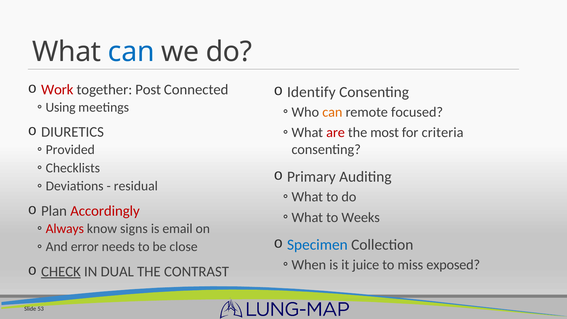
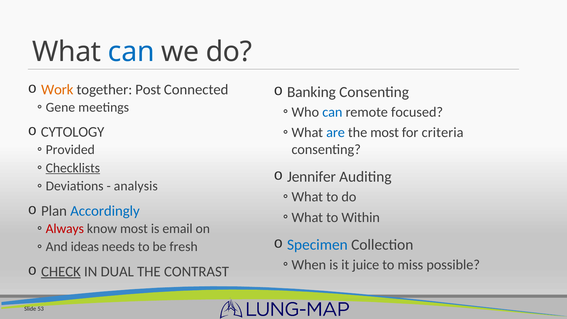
Work colour: red -> orange
Identify: Identify -> Banking
Using: Using -> Gene
can at (332, 112) colour: orange -> blue
DIURETICS: DIURETICS -> CYTOLOGY
are colour: red -> blue
Checklists underline: none -> present
Primary: Primary -> Jennifer
residual: residual -> analysis
Accordingly colour: red -> blue
Weeks: Weeks -> Within
know signs: signs -> most
error: error -> ideas
close: close -> fresh
exposed: exposed -> possible
